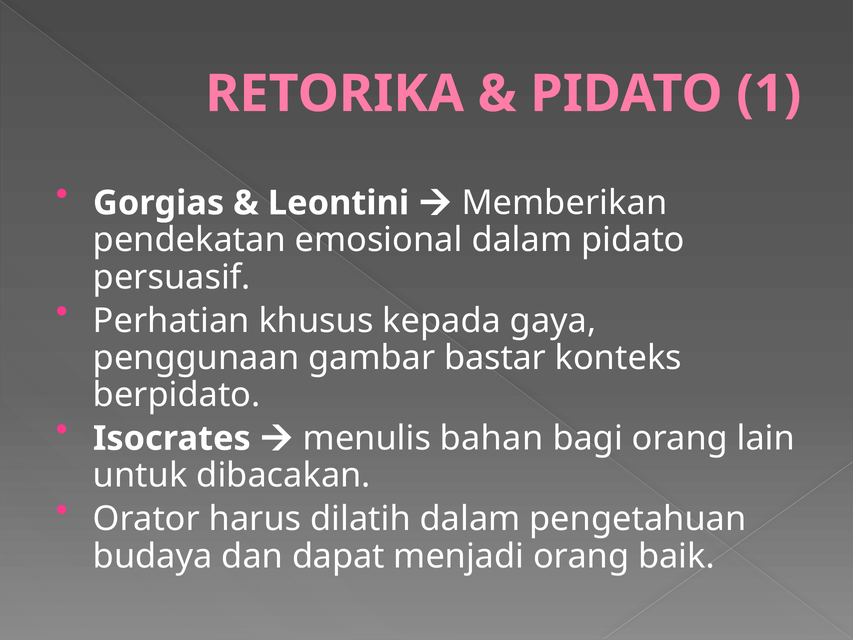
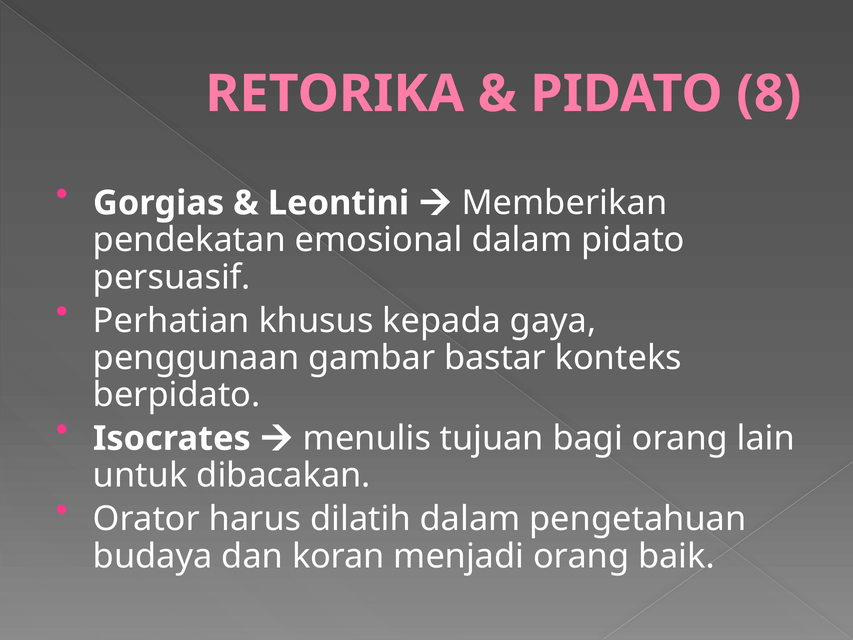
1: 1 -> 8
bahan: bahan -> tujuan
dapat: dapat -> koran
